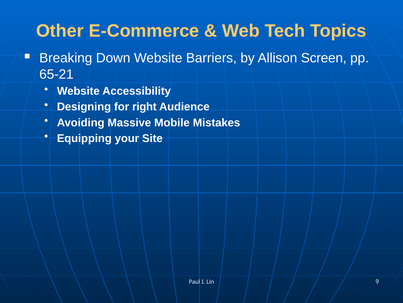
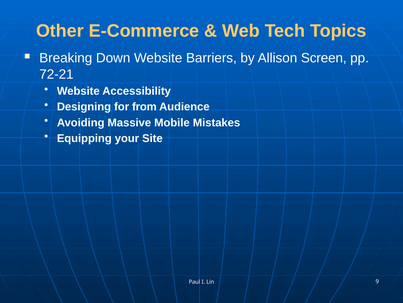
65-21: 65-21 -> 72-21
right: right -> from
